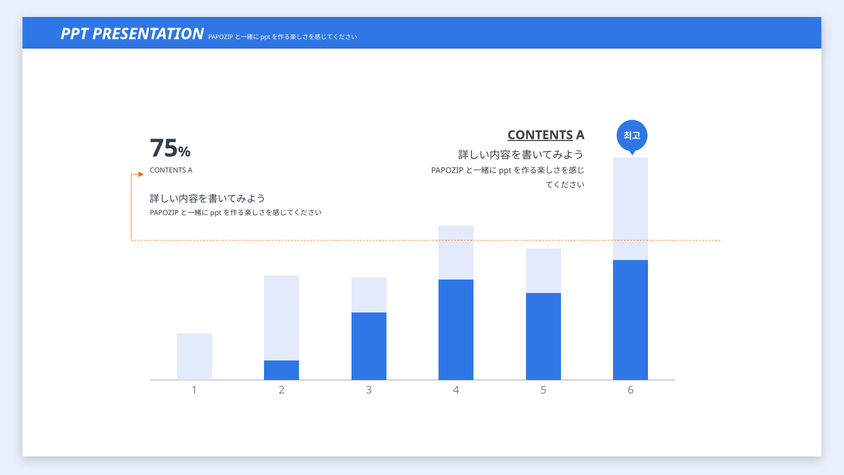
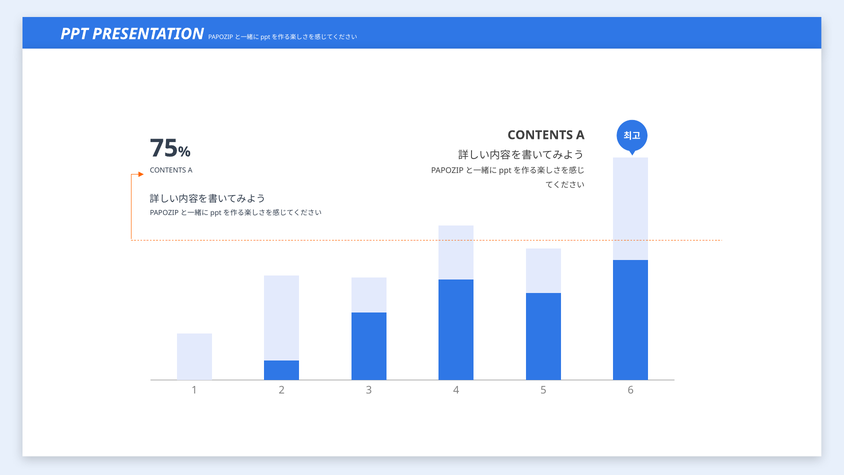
CONTENTS at (540, 135) underline: present -> none
